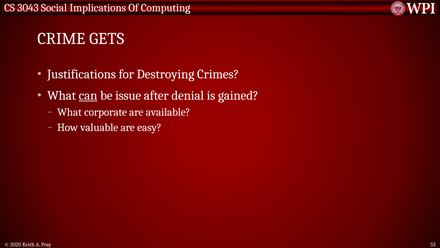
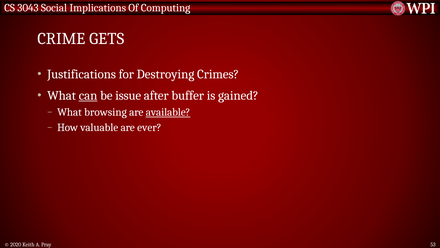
denial: denial -> buffer
corporate: corporate -> browsing
available underline: none -> present
easy: easy -> ever
